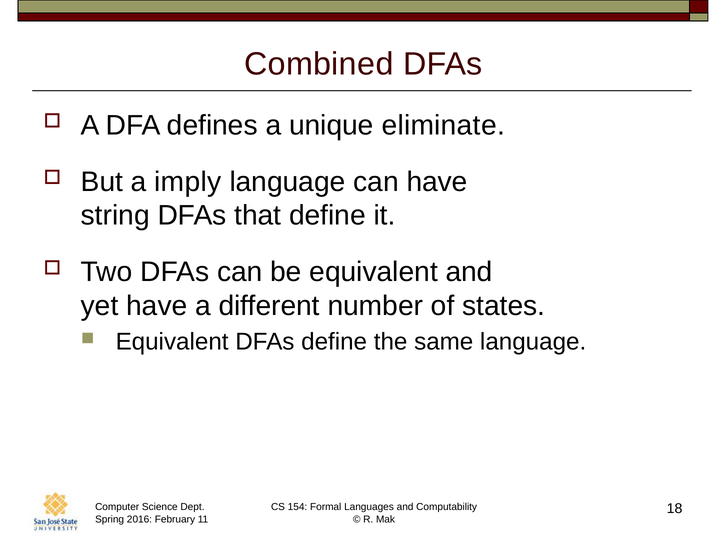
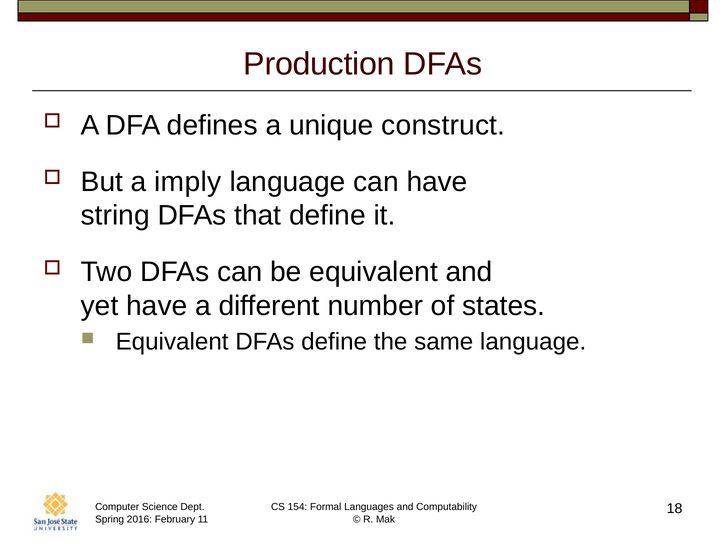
Combined: Combined -> Production
eliminate: eliminate -> construct
